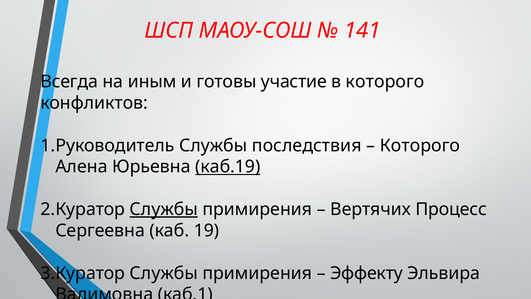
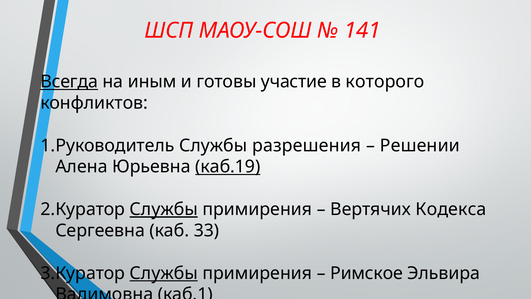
Всегда underline: none -> present
последствия: последствия -> разрешения
Которого at (420, 145): Которого -> Решении
Процесс: Процесс -> Кодекса
19: 19 -> 33
Службы at (164, 273) underline: none -> present
Эффекту: Эффекту -> Римское
